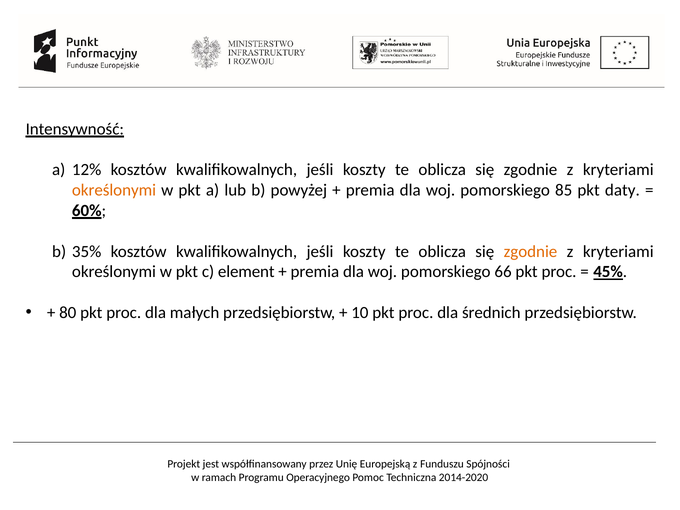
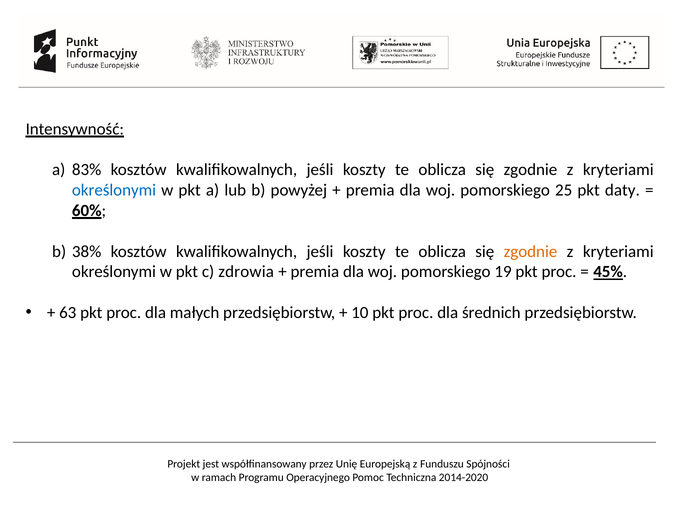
12%: 12% -> 83%
określonymi at (114, 190) colour: orange -> blue
85: 85 -> 25
35%: 35% -> 38%
element: element -> zdrowia
66: 66 -> 19
80: 80 -> 63
